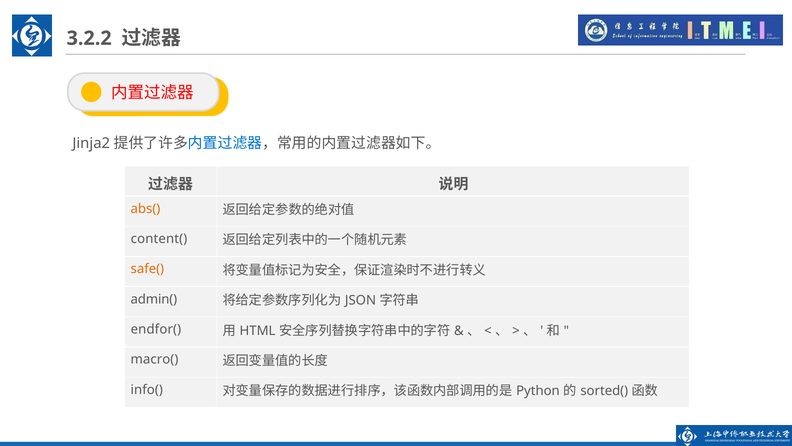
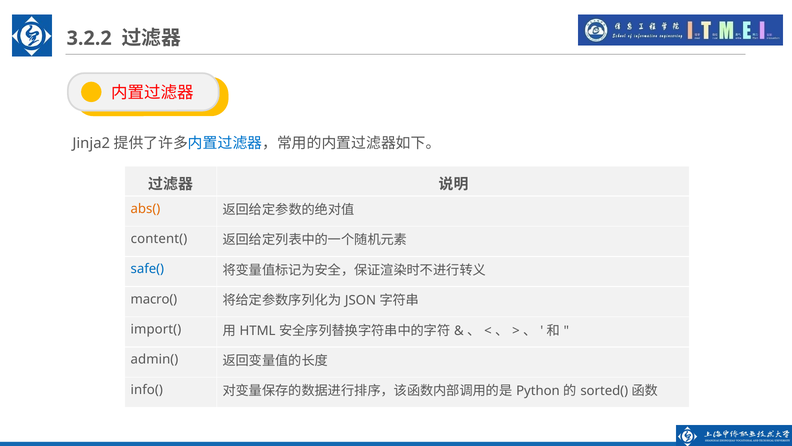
safe( colour: orange -> blue
admin(: admin( -> macro(
endfor(: endfor( -> import(
macro(: macro( -> admin(
